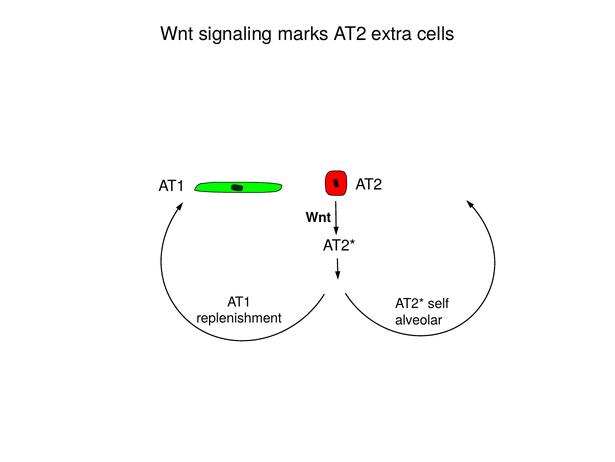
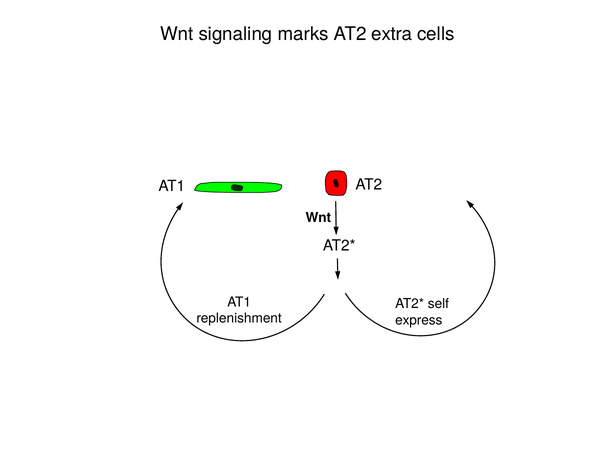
alveolar: alveolar -> express
